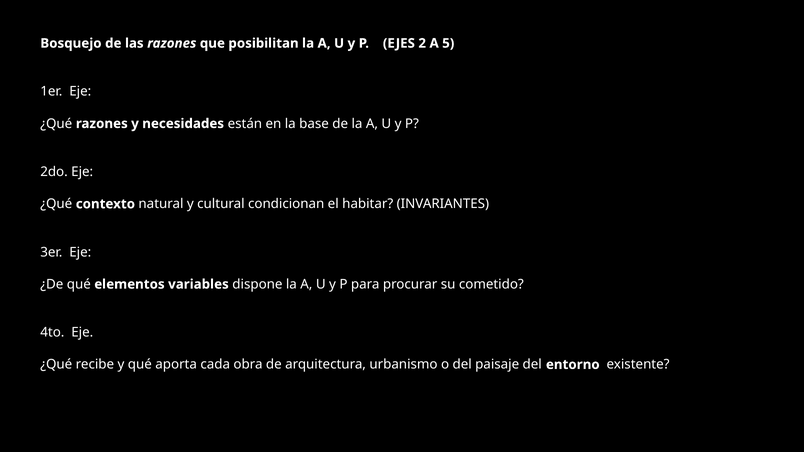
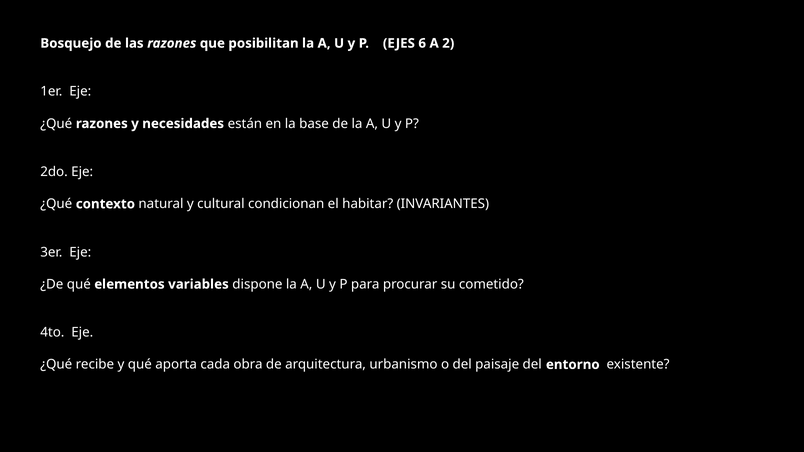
2: 2 -> 6
5: 5 -> 2
